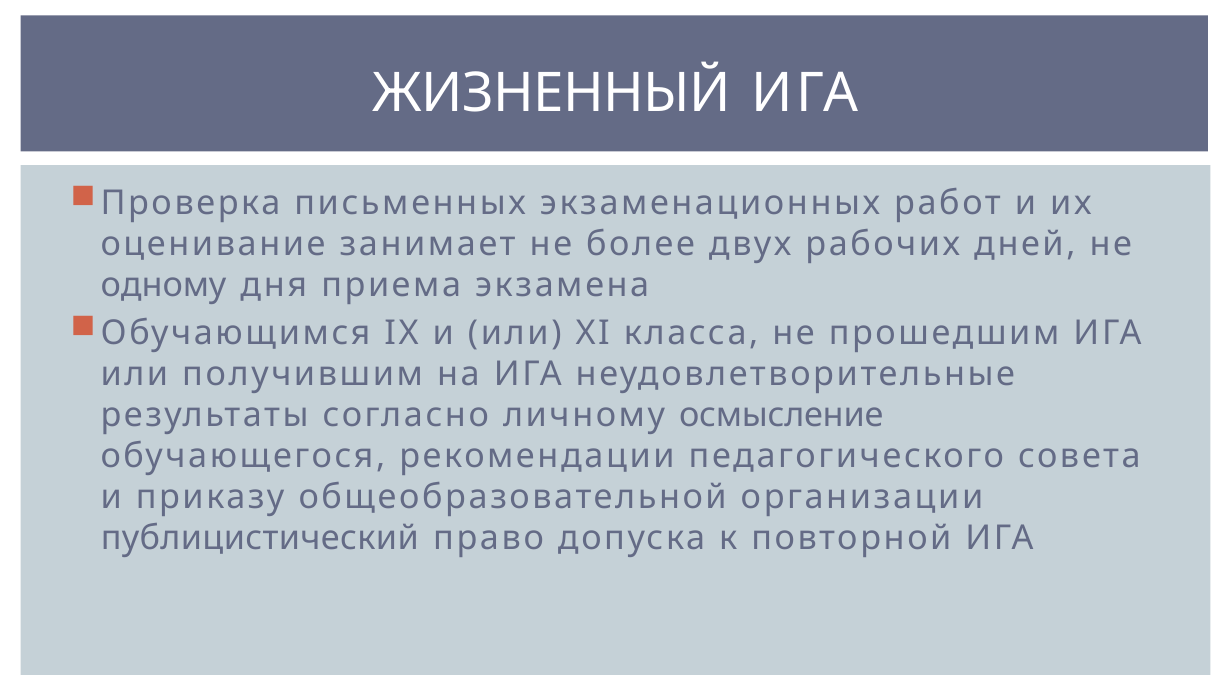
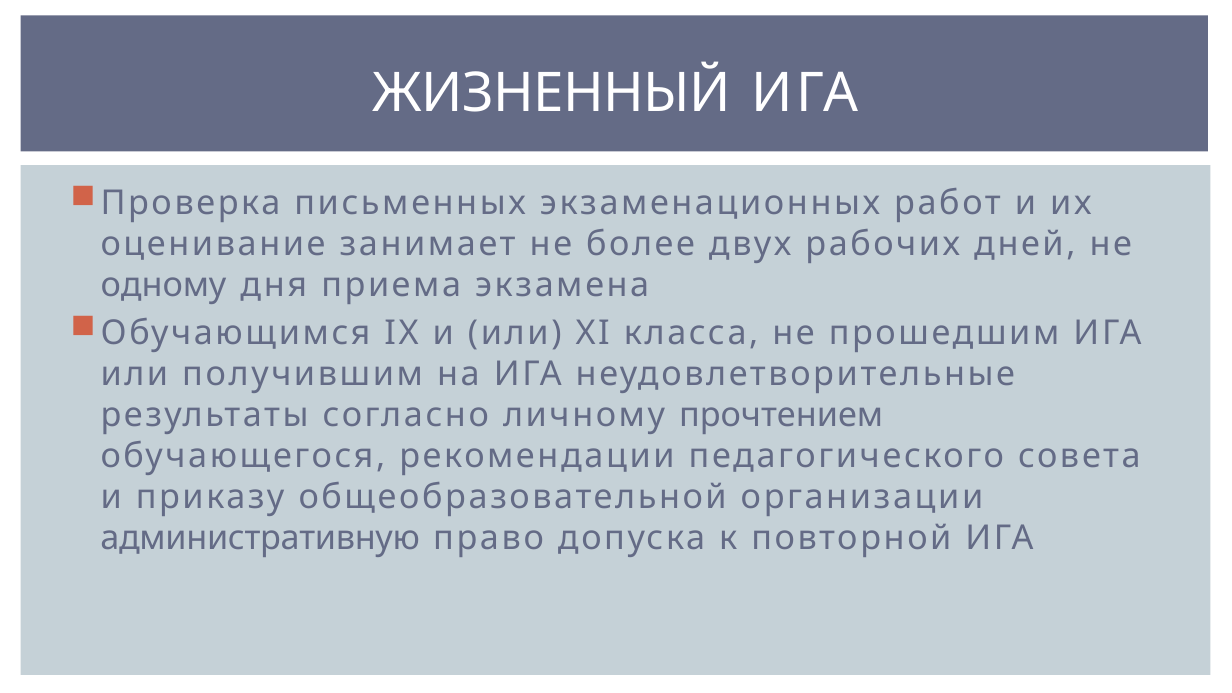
осмысление: осмысление -> прочтением
публицистический: публицистический -> административную
